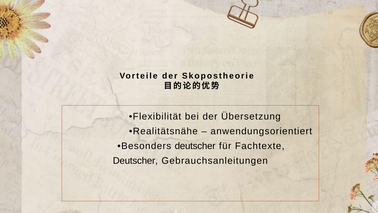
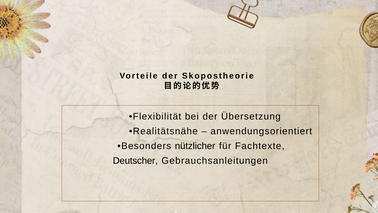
Besonders deutscher: deutscher -> nützlicher
